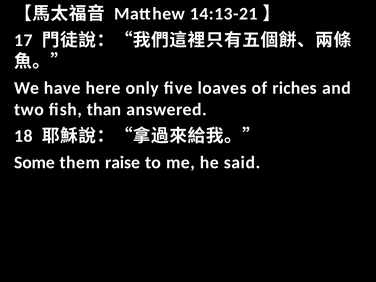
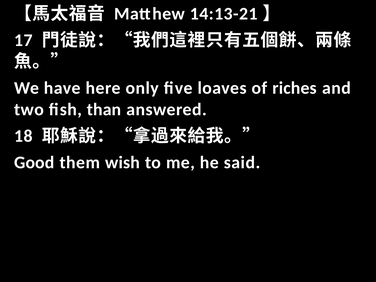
Some: Some -> Good
raise: raise -> wish
